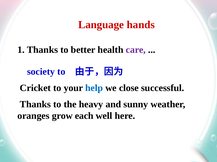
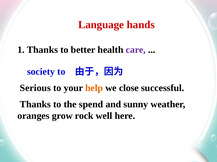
Cricket: Cricket -> Serious
help colour: blue -> orange
heavy: heavy -> spend
each: each -> rock
